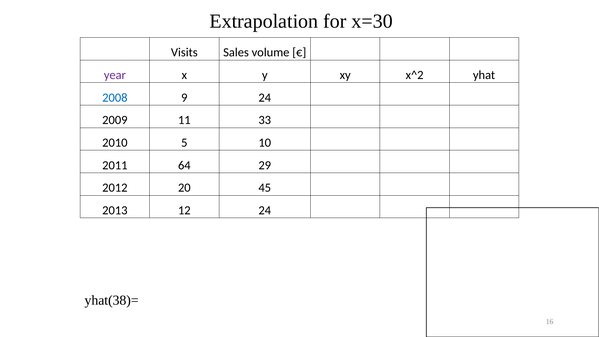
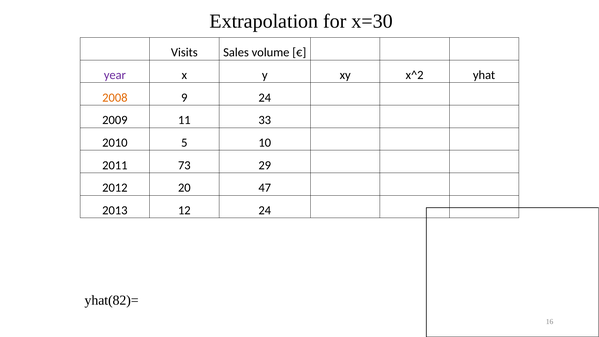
2008 colour: blue -> orange
64: 64 -> 73
45: 45 -> 47
yhat(38)=: yhat(38)= -> yhat(82)=
